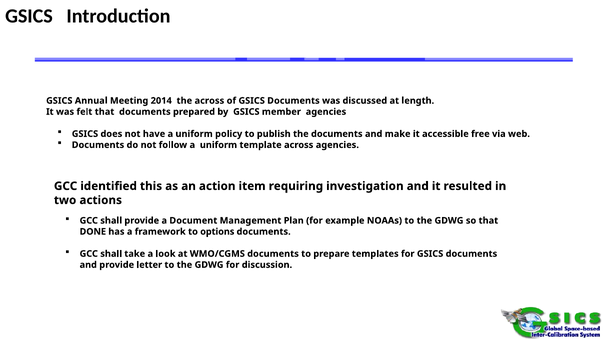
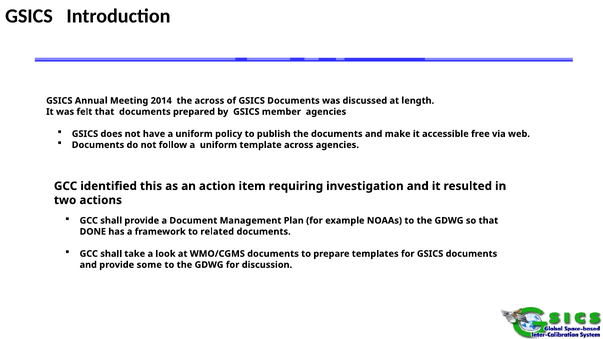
options: options -> related
letter: letter -> some
